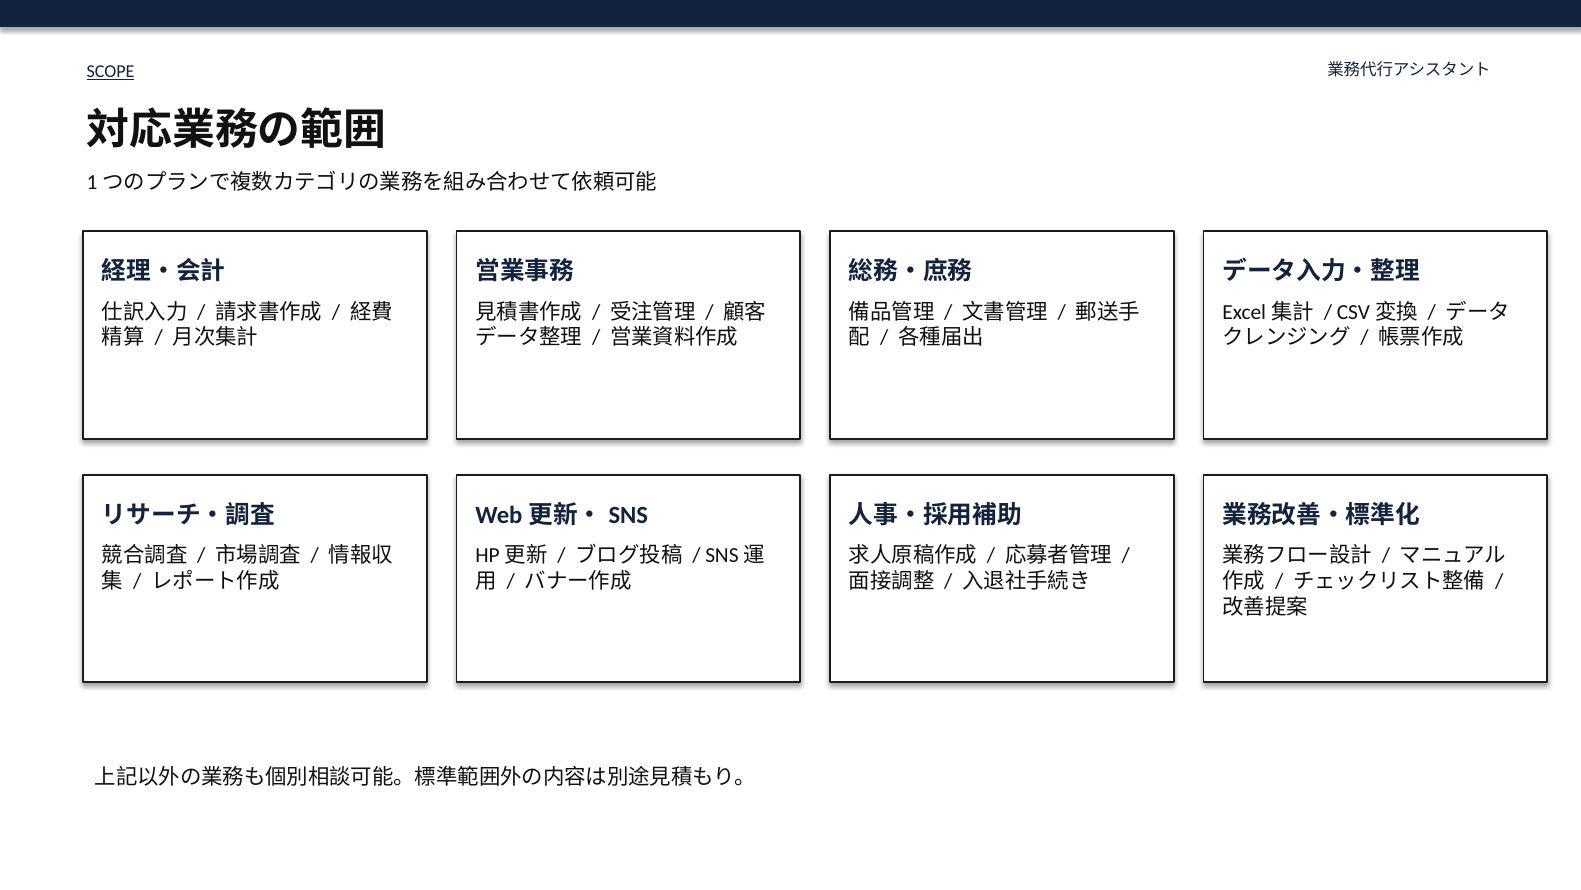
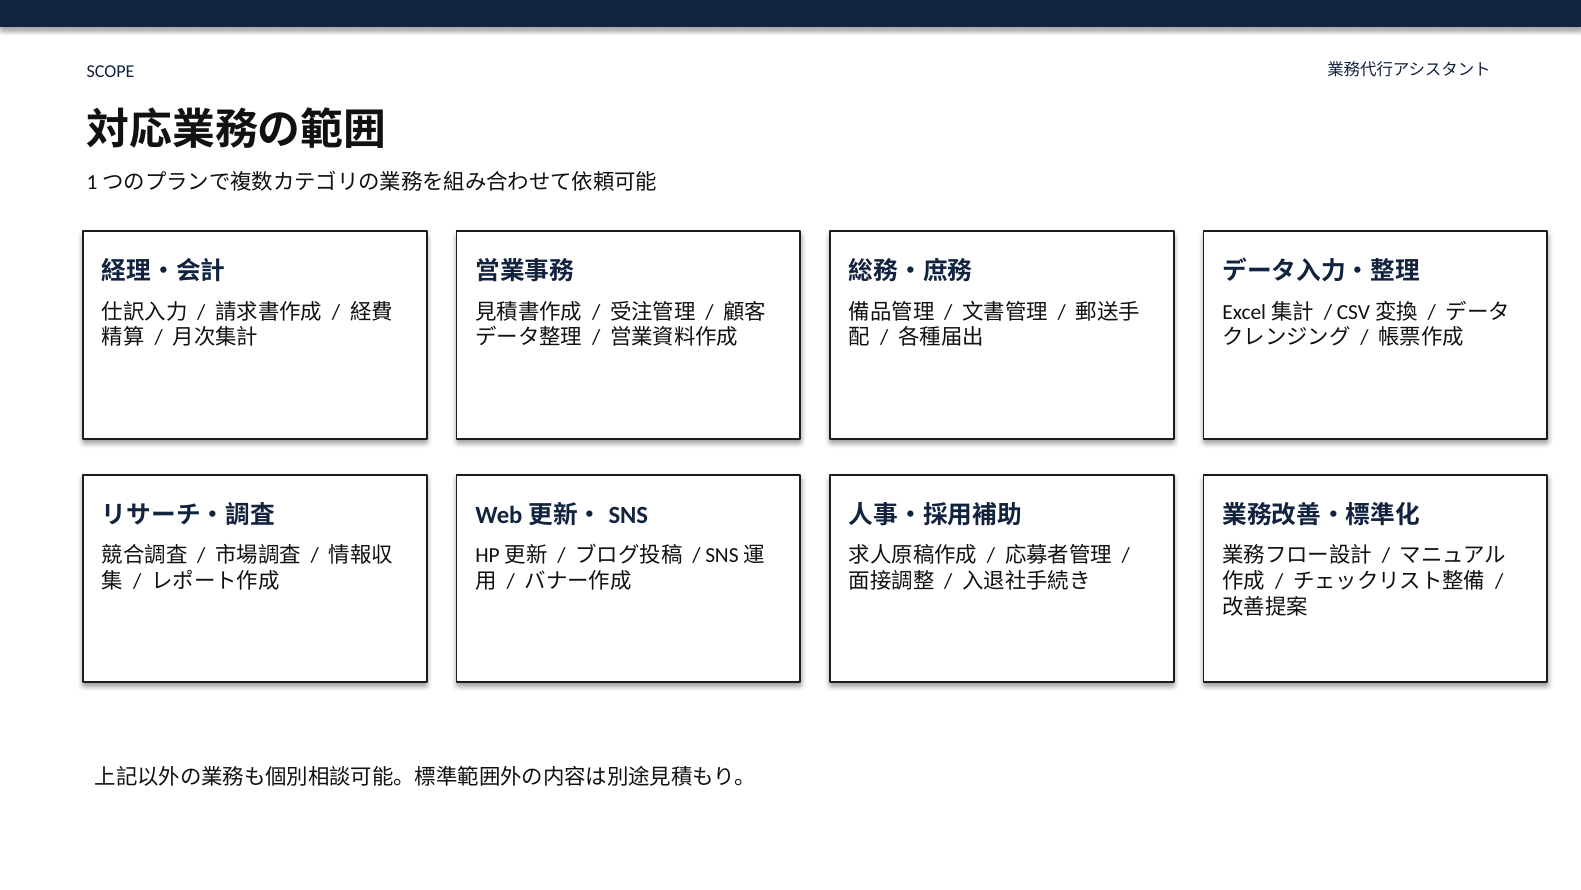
SCOPE underline: present -> none
